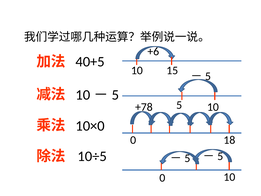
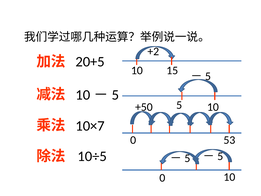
+6: +6 -> +2
40+5: 40+5 -> 20+5
+78: +78 -> +50
10×0: 10×0 -> 10×7
18: 18 -> 53
